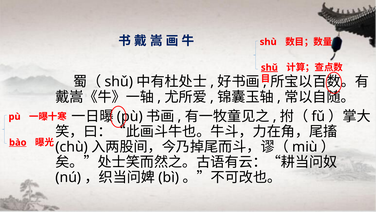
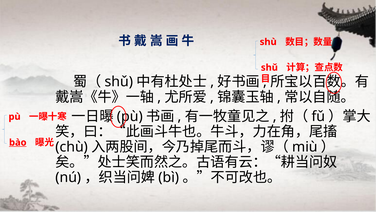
shǔ at (269, 67) underline: present -> none
